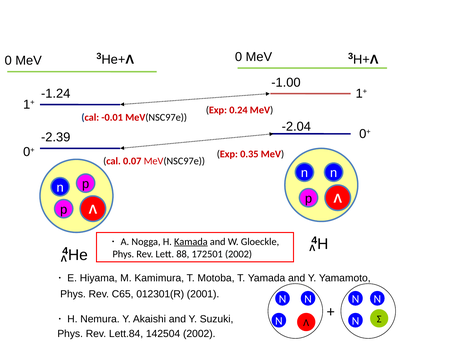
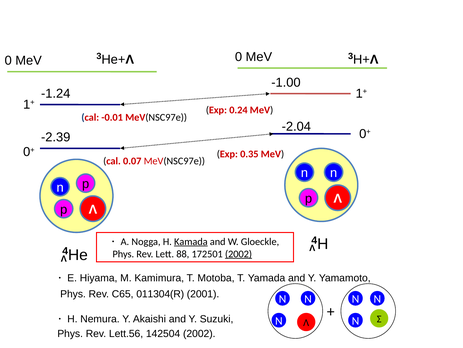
2002 at (239, 253) underline: none -> present
012301(R: 012301(R -> 011304(R
Lett.84: Lett.84 -> Lett.56
